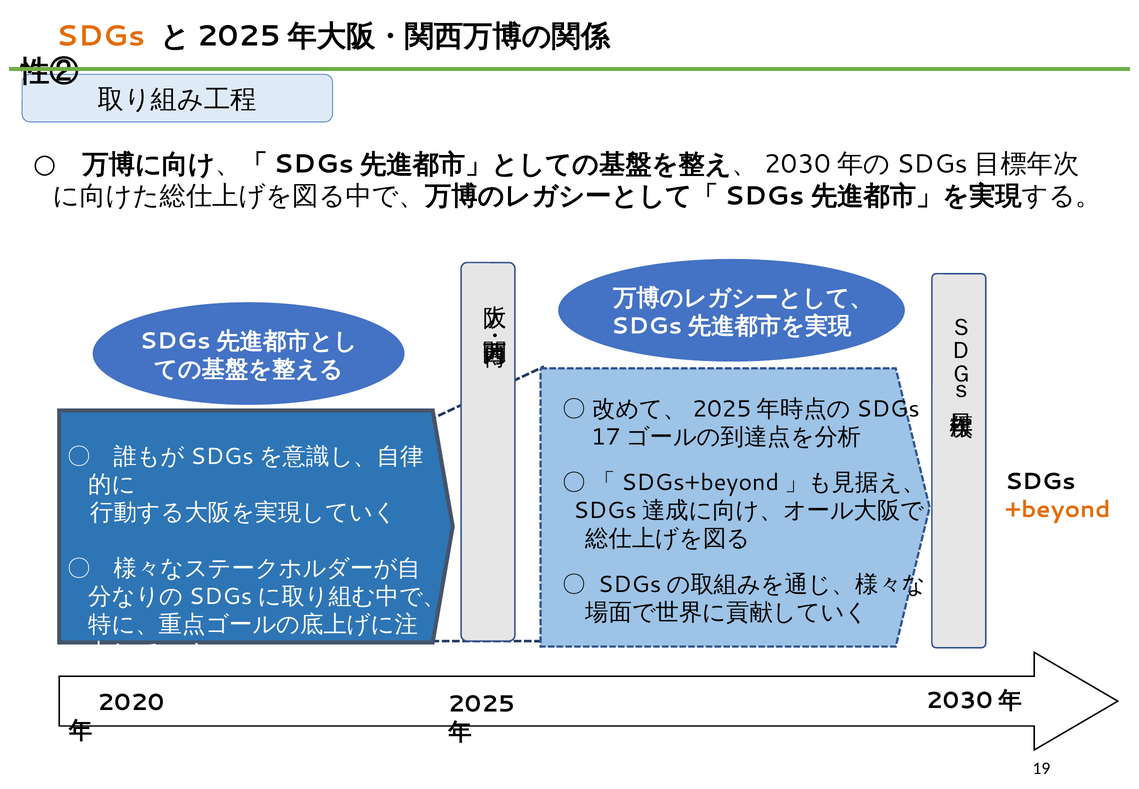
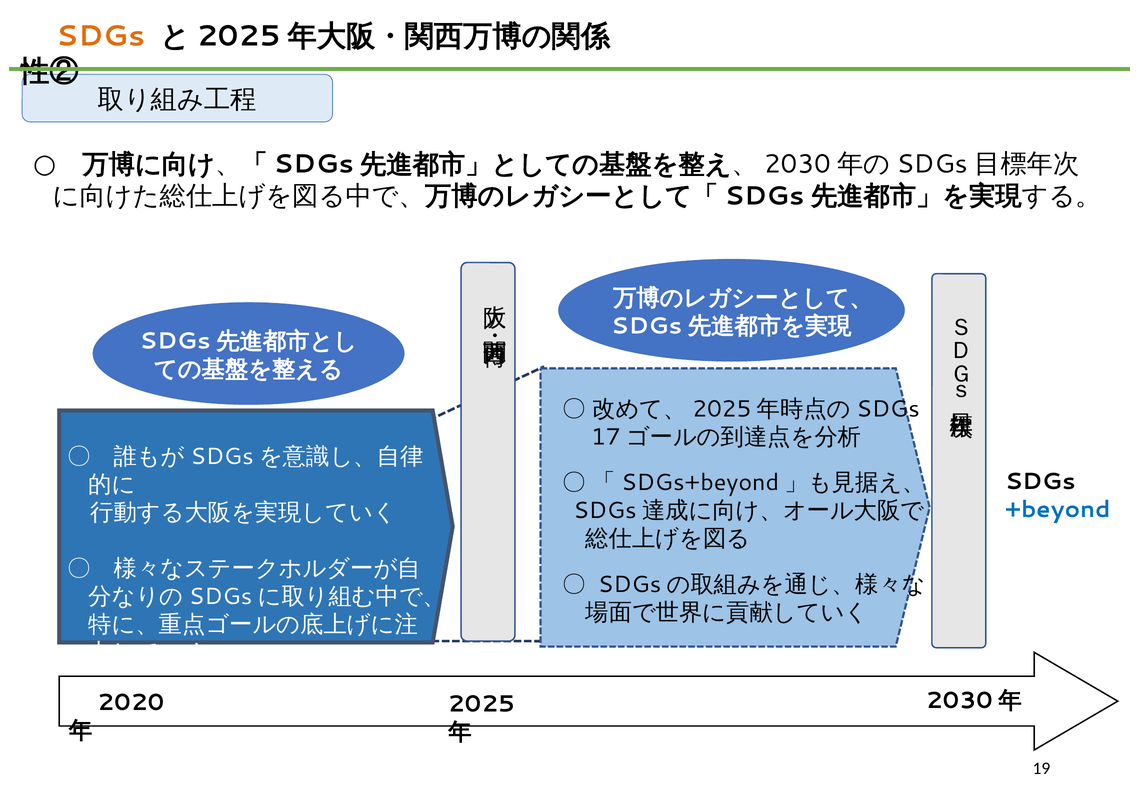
+beyond colour: orange -> blue
